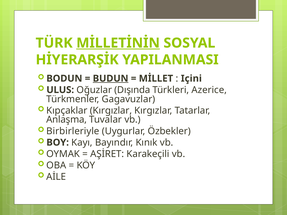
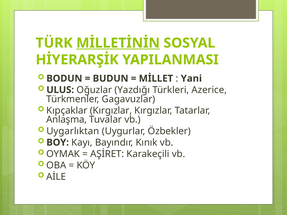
BUDUN underline: present -> none
Içini: Içini -> Yani
Dışında: Dışında -> Yazdığı
Birbirleriyle: Birbirleriyle -> Uygarlıktan
